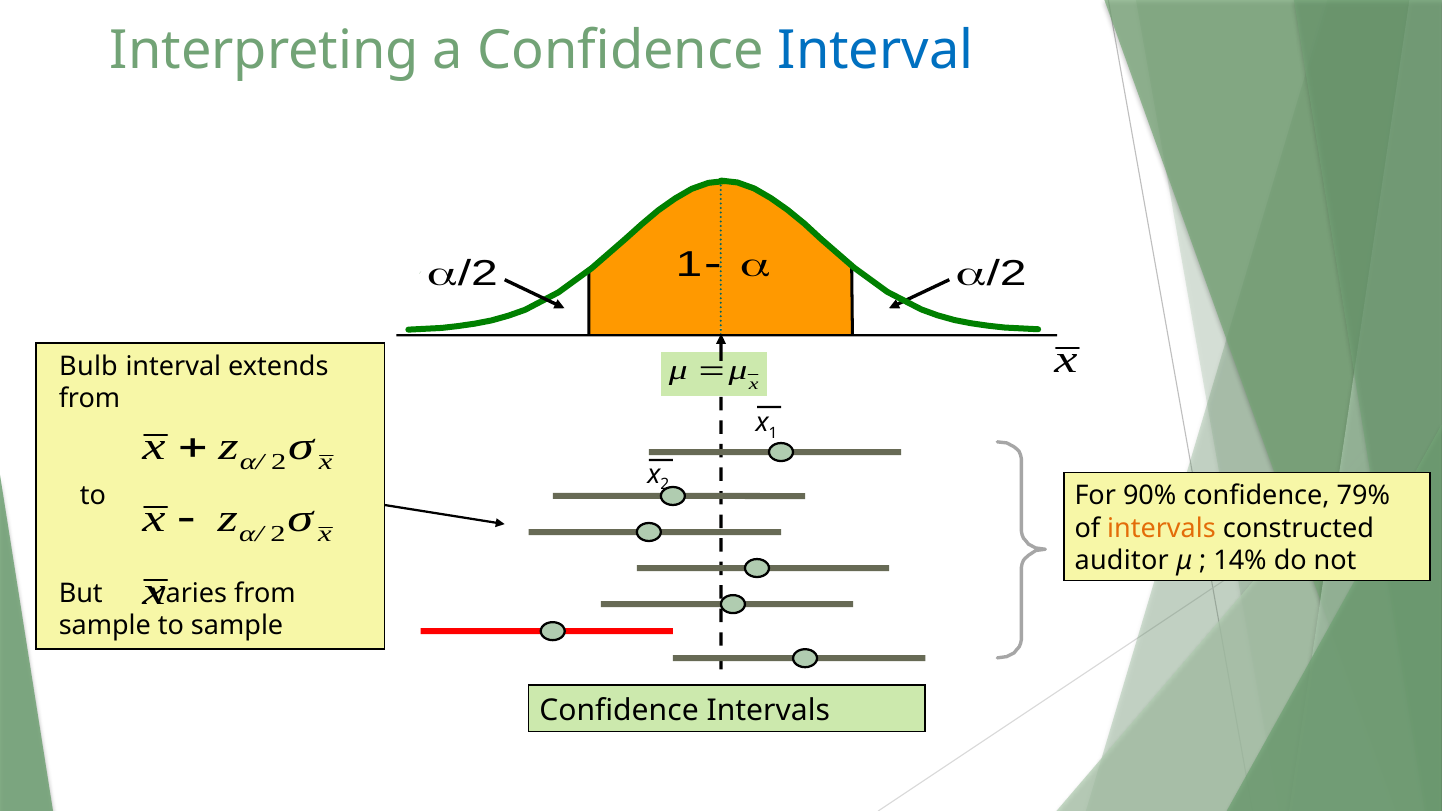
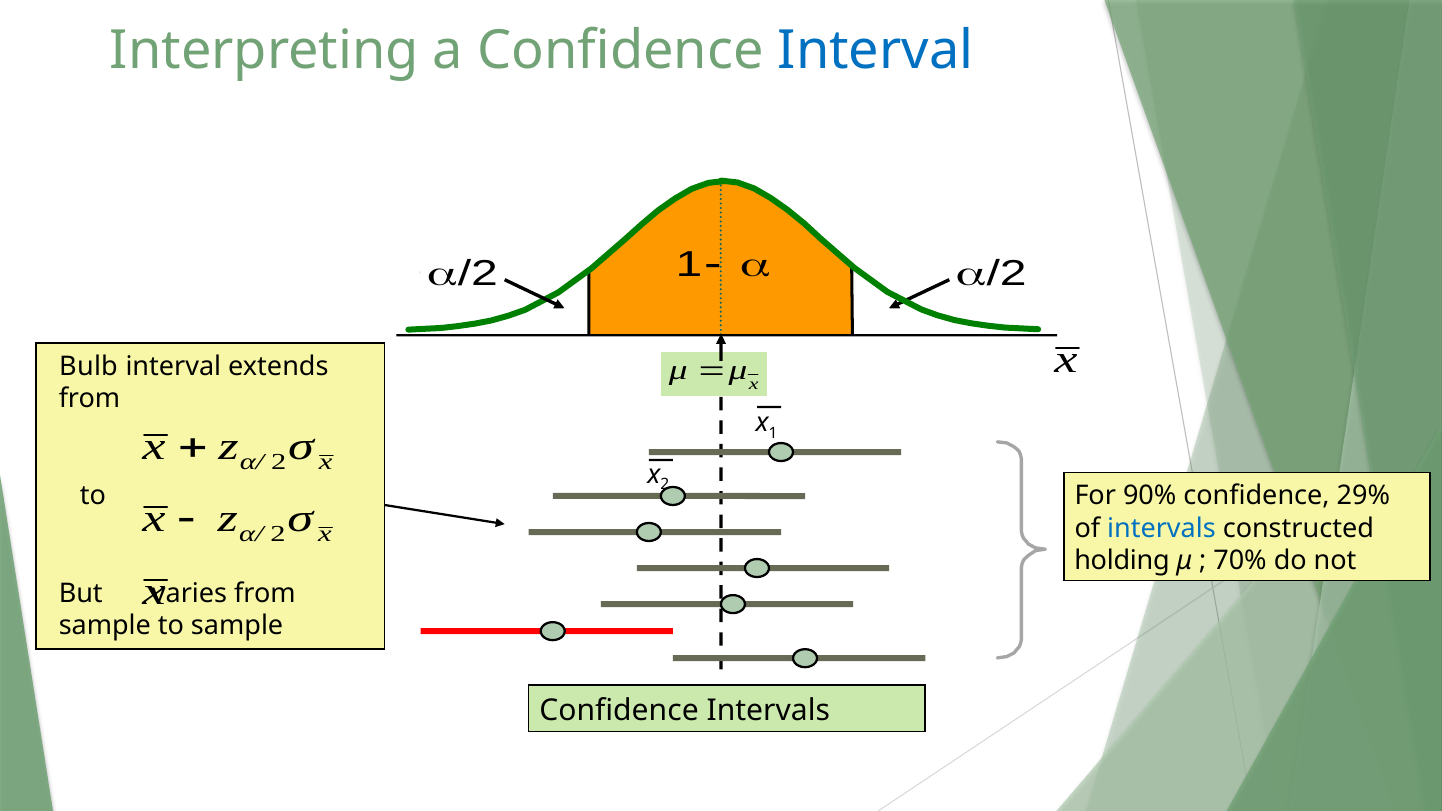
79%: 79% -> 29%
intervals at (1161, 529) colour: orange -> blue
auditor: auditor -> holding
14%: 14% -> 70%
